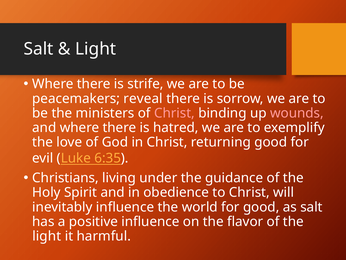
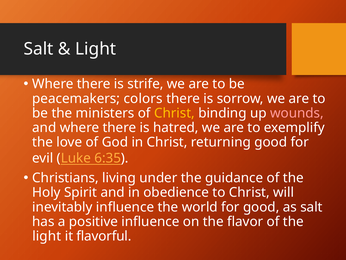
reveal: reveal -> colors
Christ at (174, 113) colour: pink -> yellow
harmful: harmful -> flavorful
